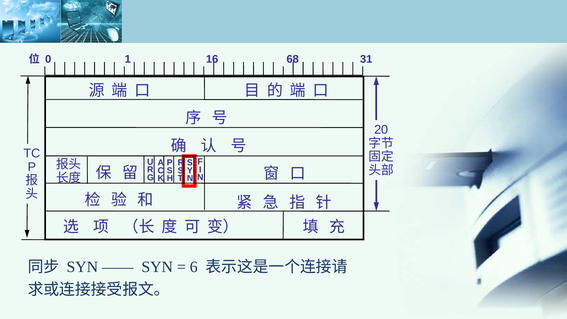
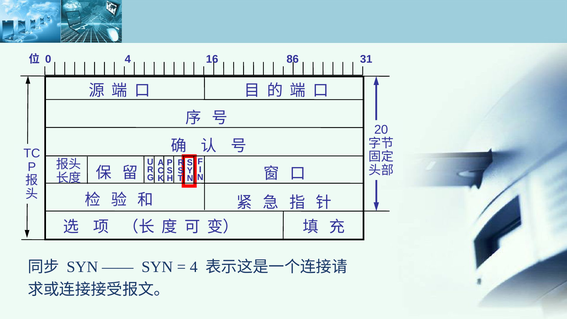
0 1: 1 -> 4
68: 68 -> 86
6 at (194, 267): 6 -> 4
